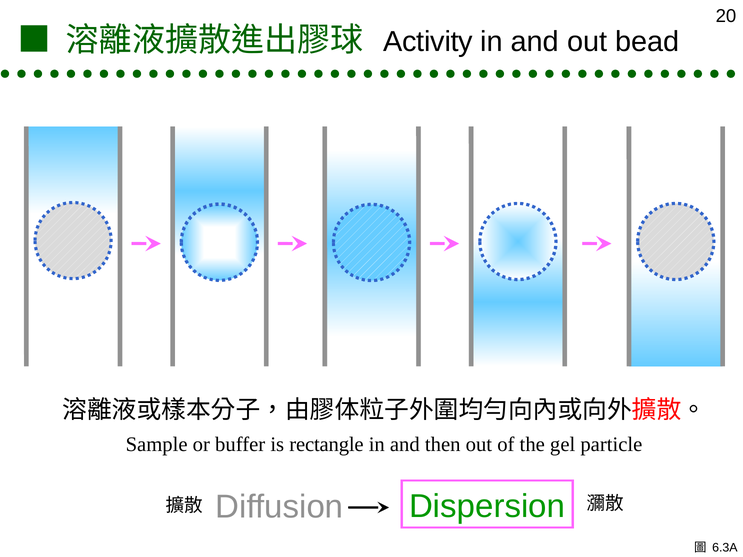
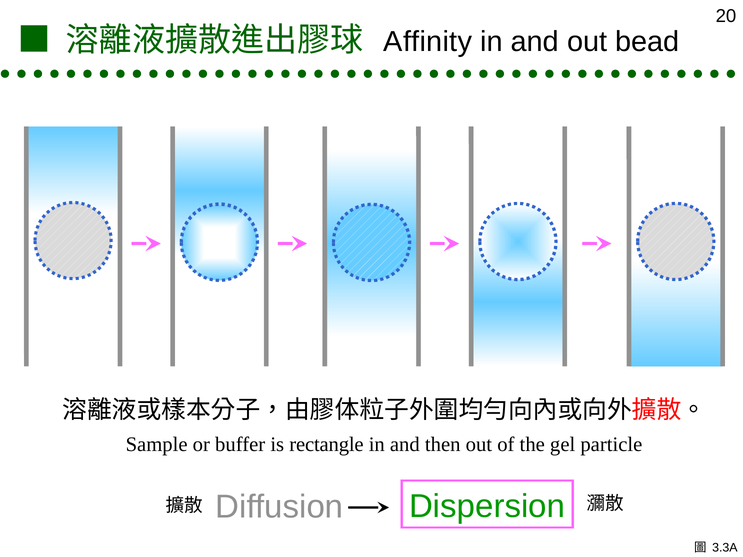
Activity: Activity -> Affinity
6.3A: 6.3A -> 3.3A
